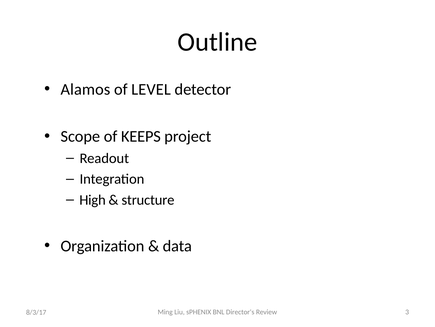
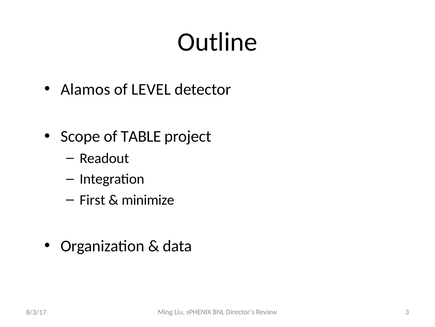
KEEPS: KEEPS -> TABLE
High: High -> First
structure: structure -> minimize
